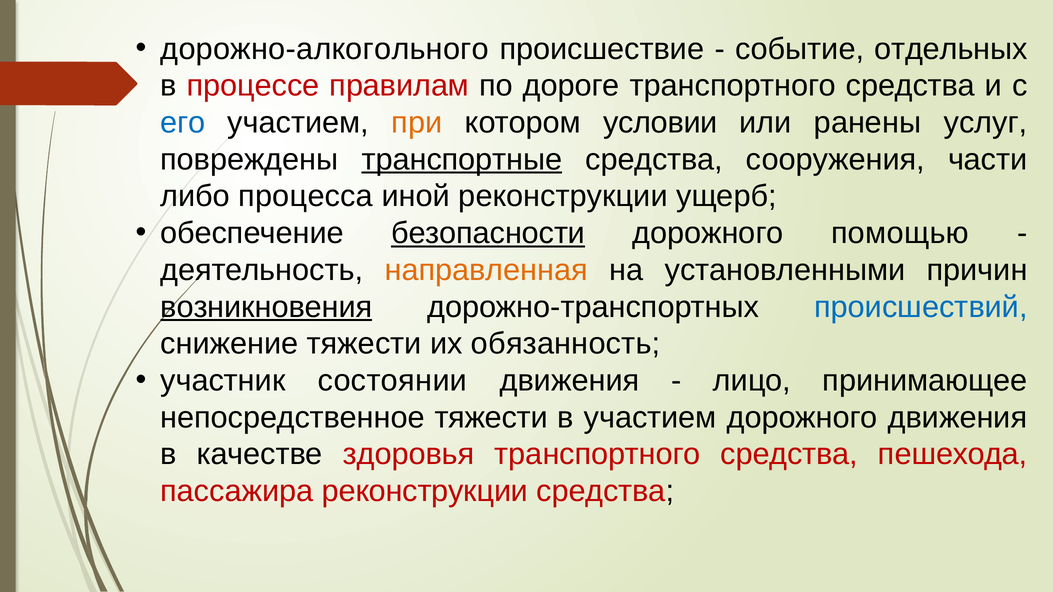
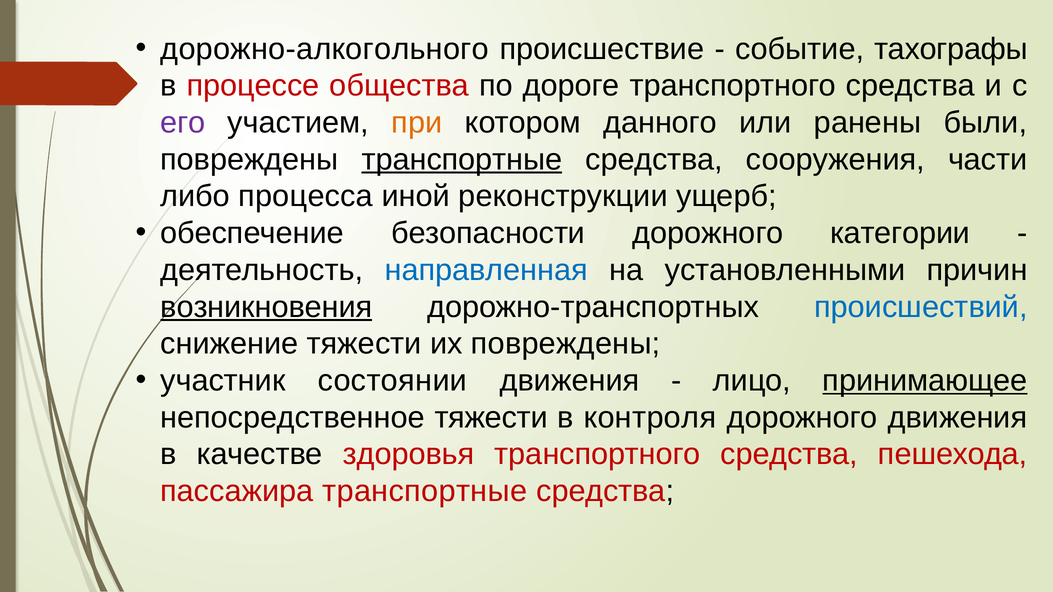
отдельных: отдельных -> тахографы
правилам: правилам -> общества
его colour: blue -> purple
условии: условии -> данного
услуг: услуг -> были
безопасности underline: present -> none
помощью: помощью -> категории
направленная colour: orange -> blue
их обязанность: обязанность -> повреждены
принимающее underline: none -> present
в участием: участием -> контроля
пассажира реконструкции: реконструкции -> транспортные
